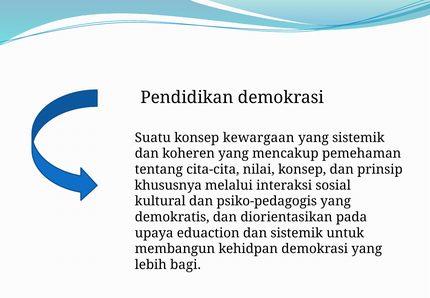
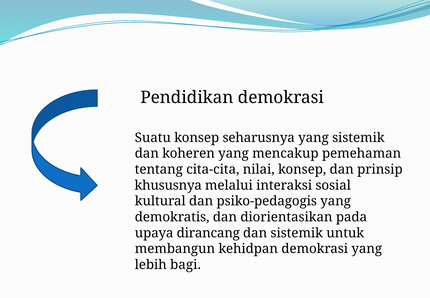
kewargaan: kewargaan -> seharusnya
eduaction: eduaction -> dirancang
